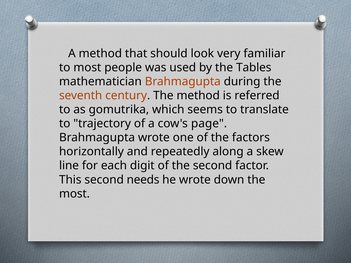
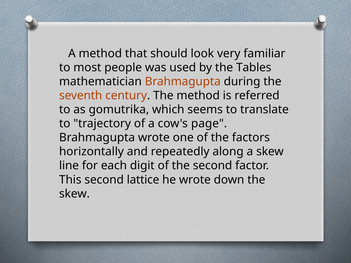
needs: needs -> lattice
most at (74, 194): most -> skew
